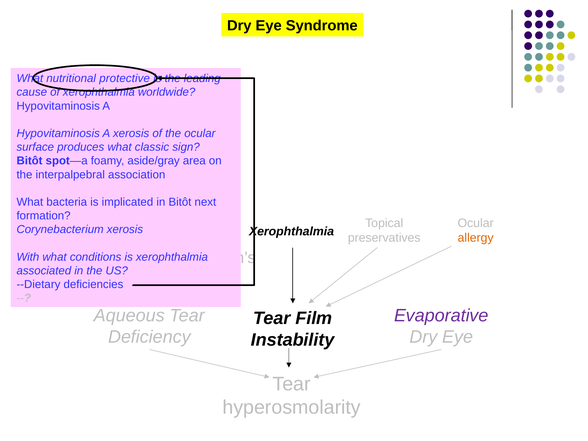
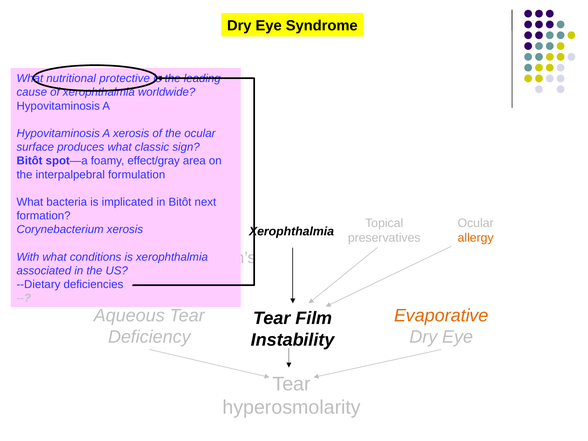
aside/gray: aside/gray -> effect/gray
association: association -> formulation
Evaporative colour: purple -> orange
